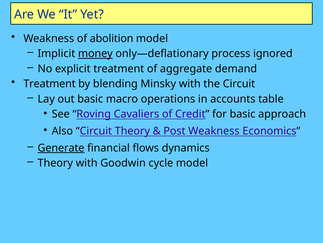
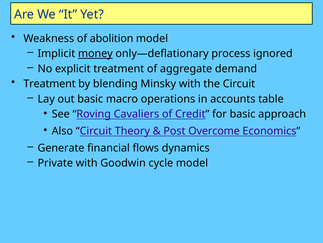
Post Weakness: Weakness -> Overcome
Generate underline: present -> none
Theory at (55, 163): Theory -> Private
